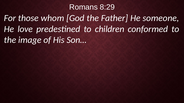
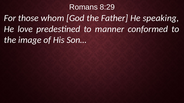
someone: someone -> speaking
children: children -> manner
